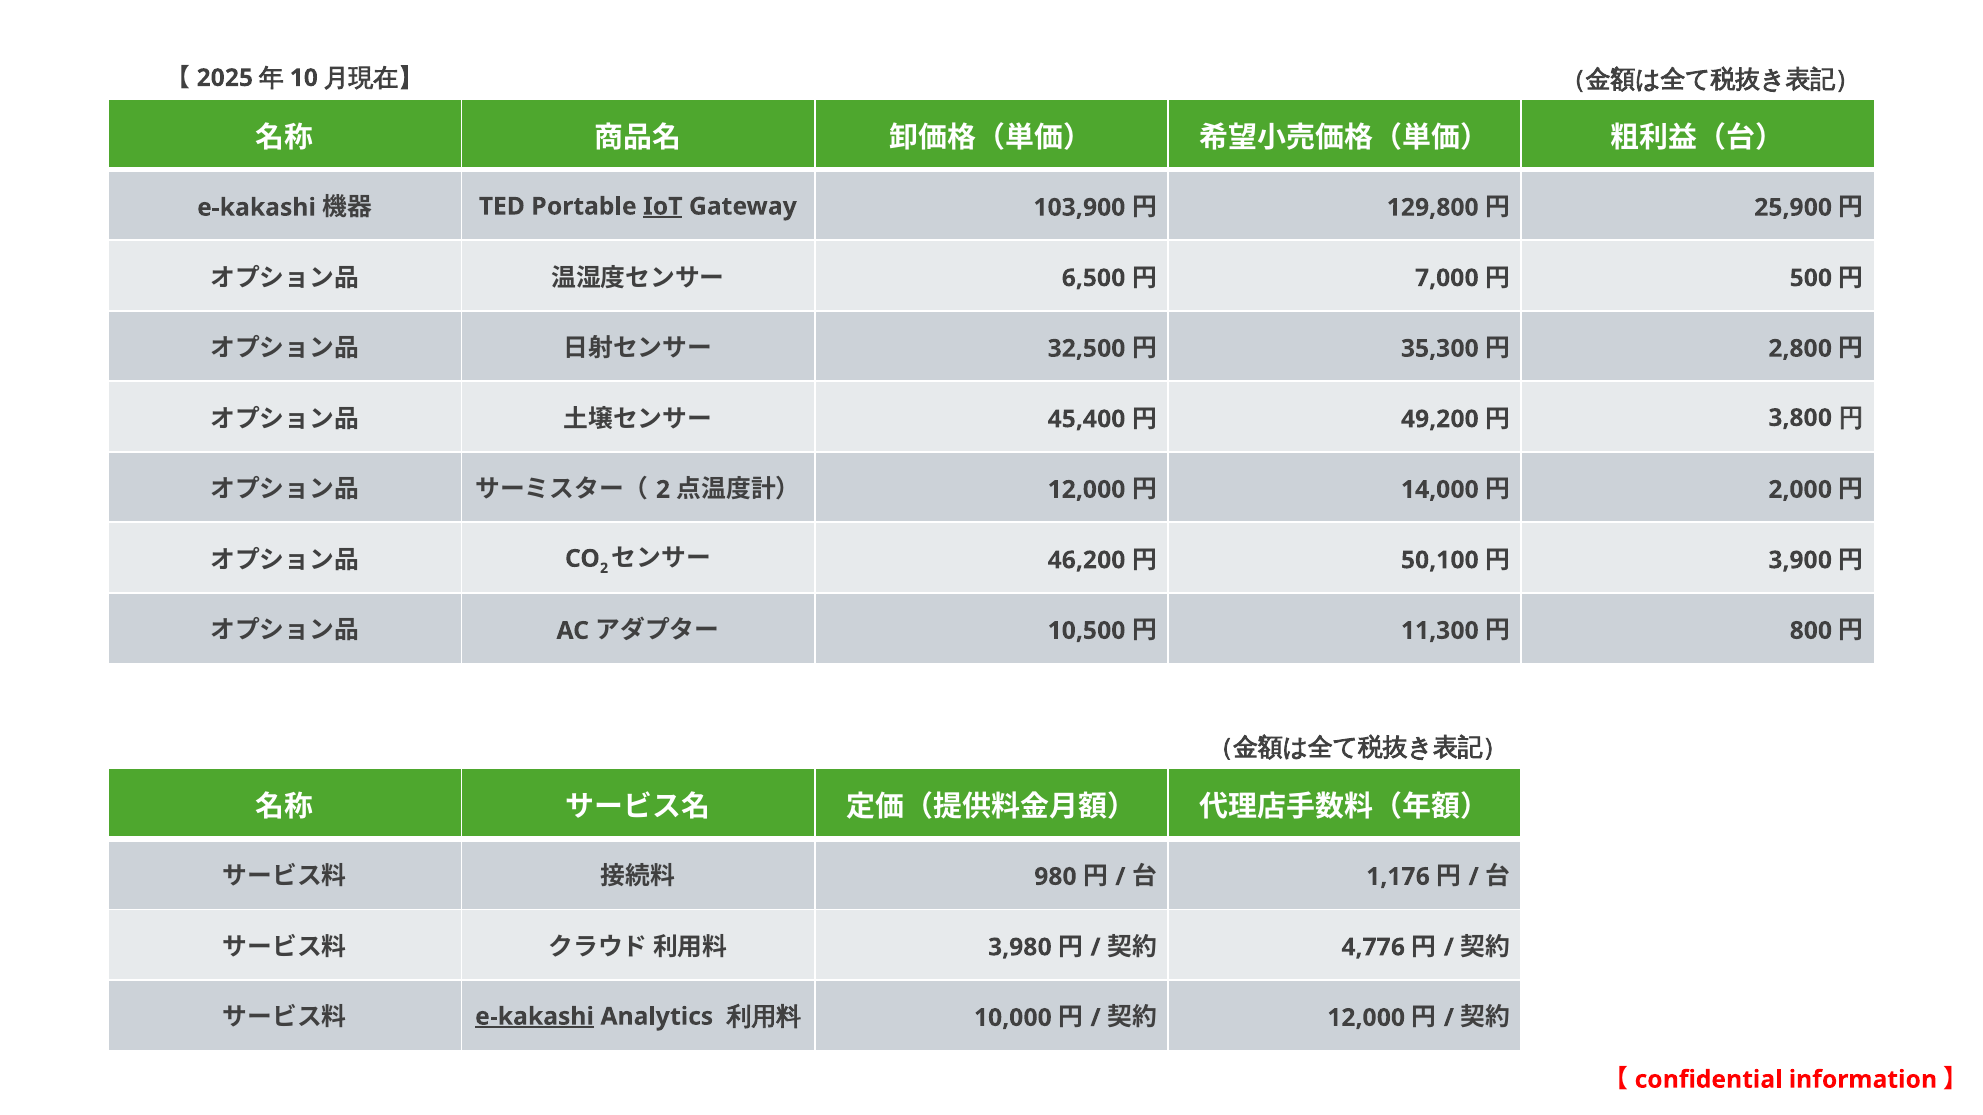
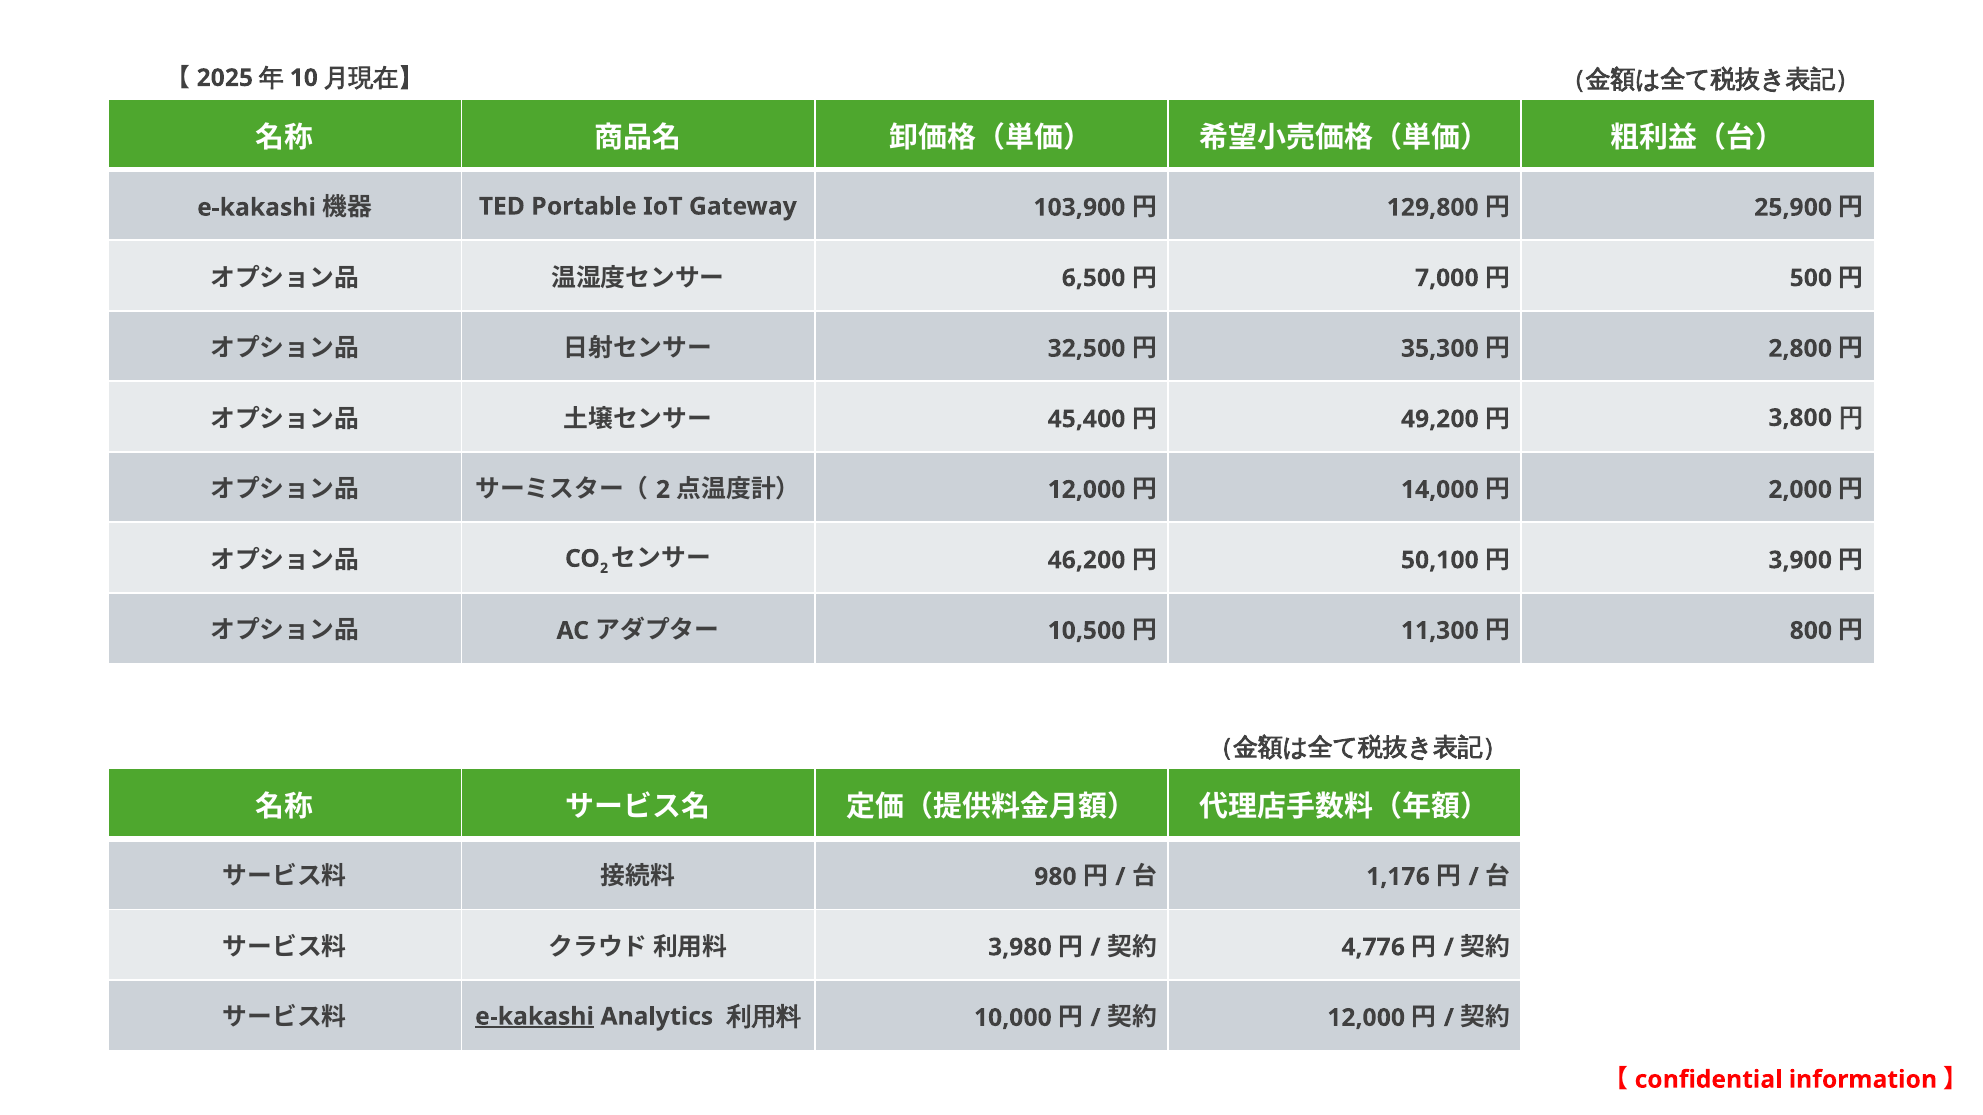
IoT underline: present -> none
